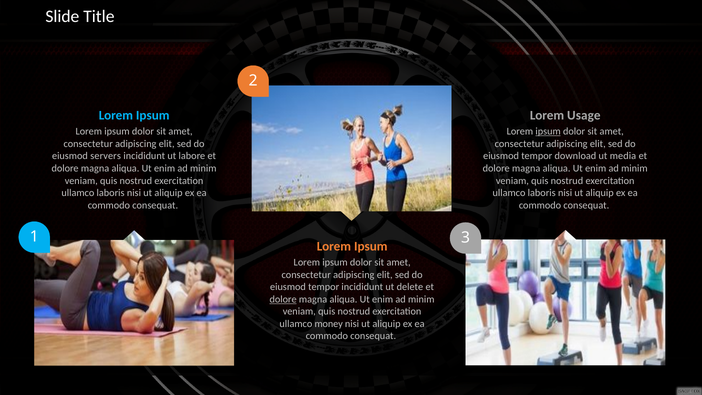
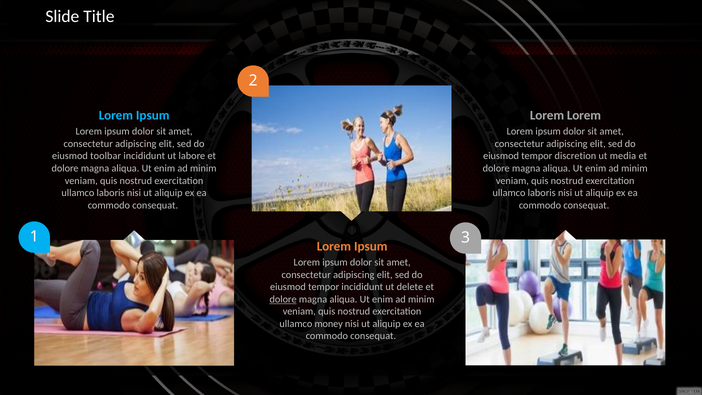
Usage at (584, 116): Usage -> Lorem
ipsum at (548, 131) underline: present -> none
servers: servers -> toolbar
download: download -> discretion
